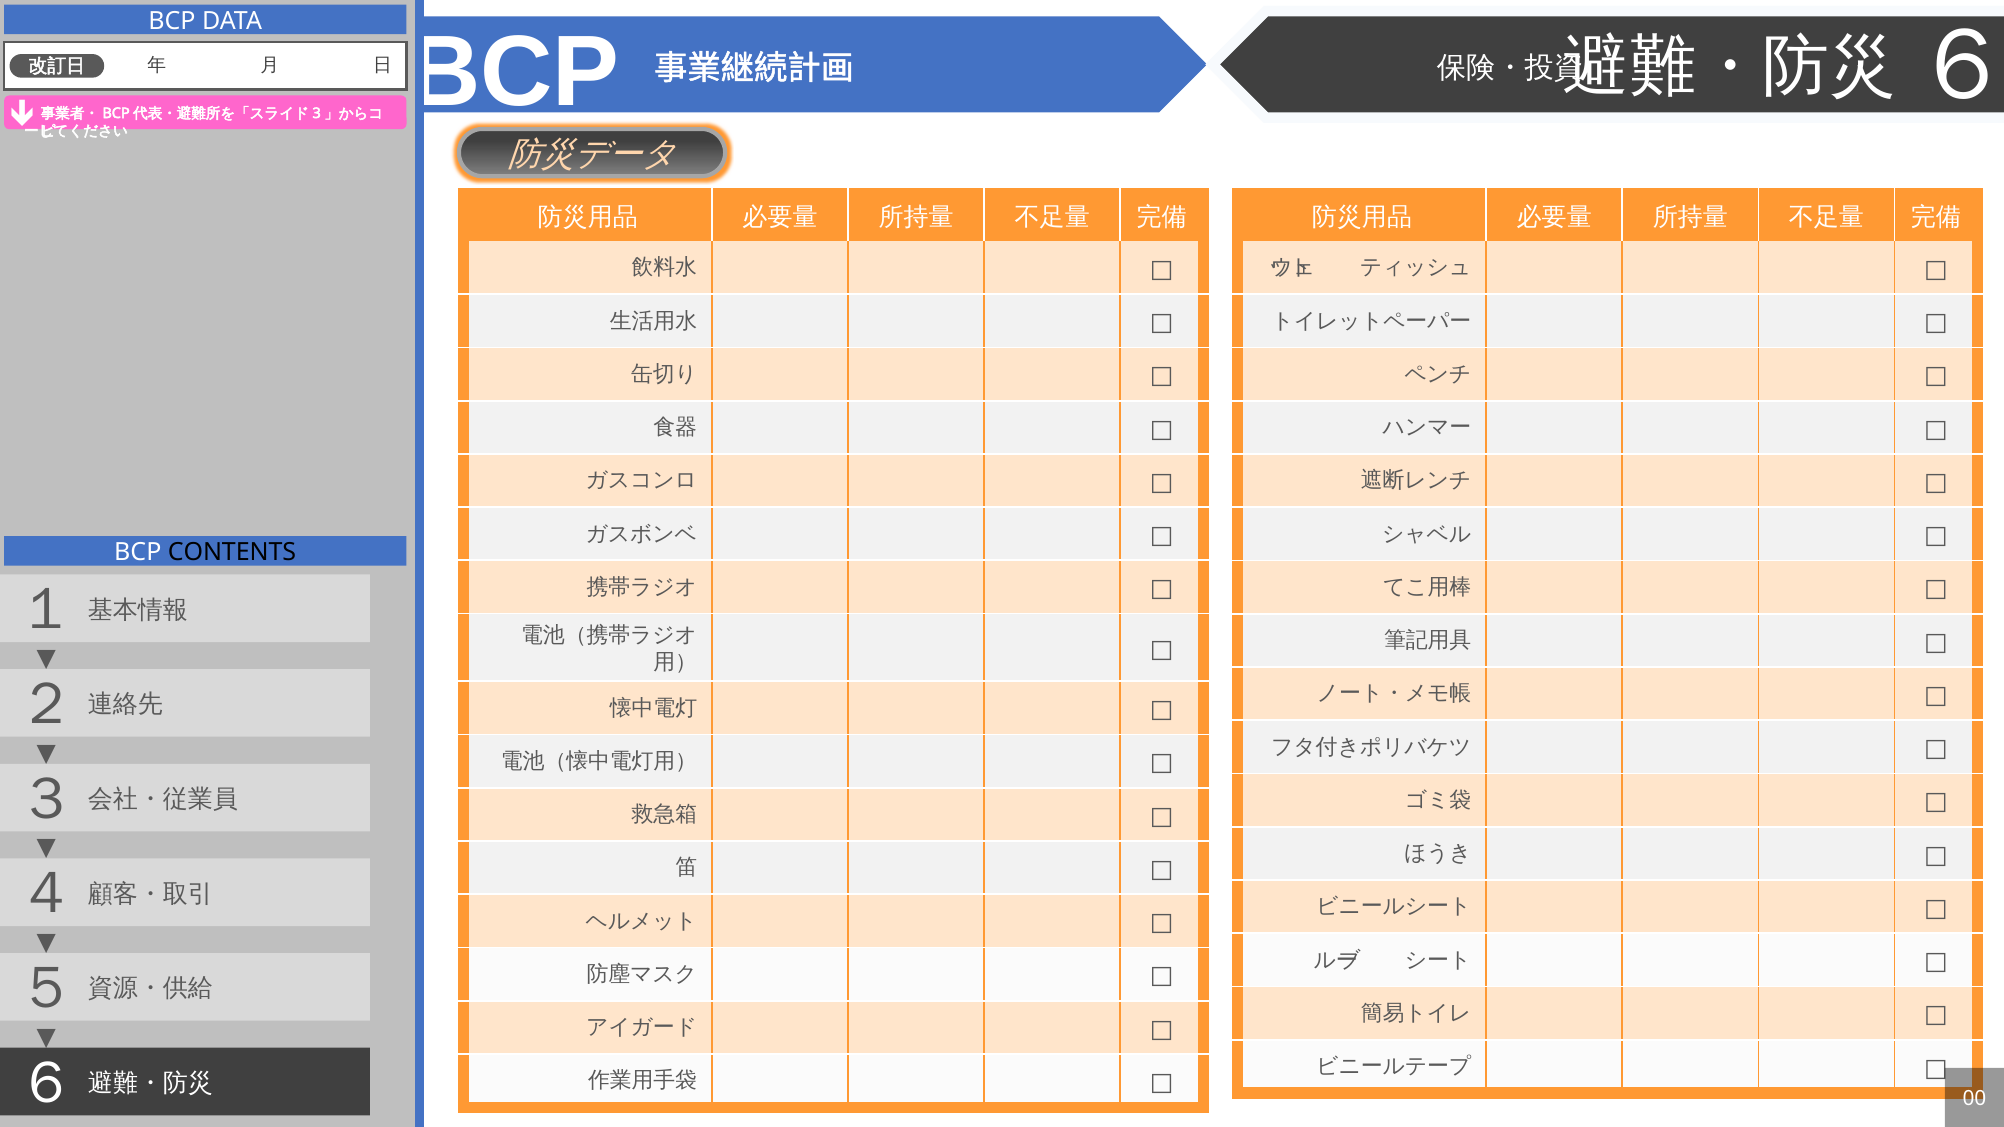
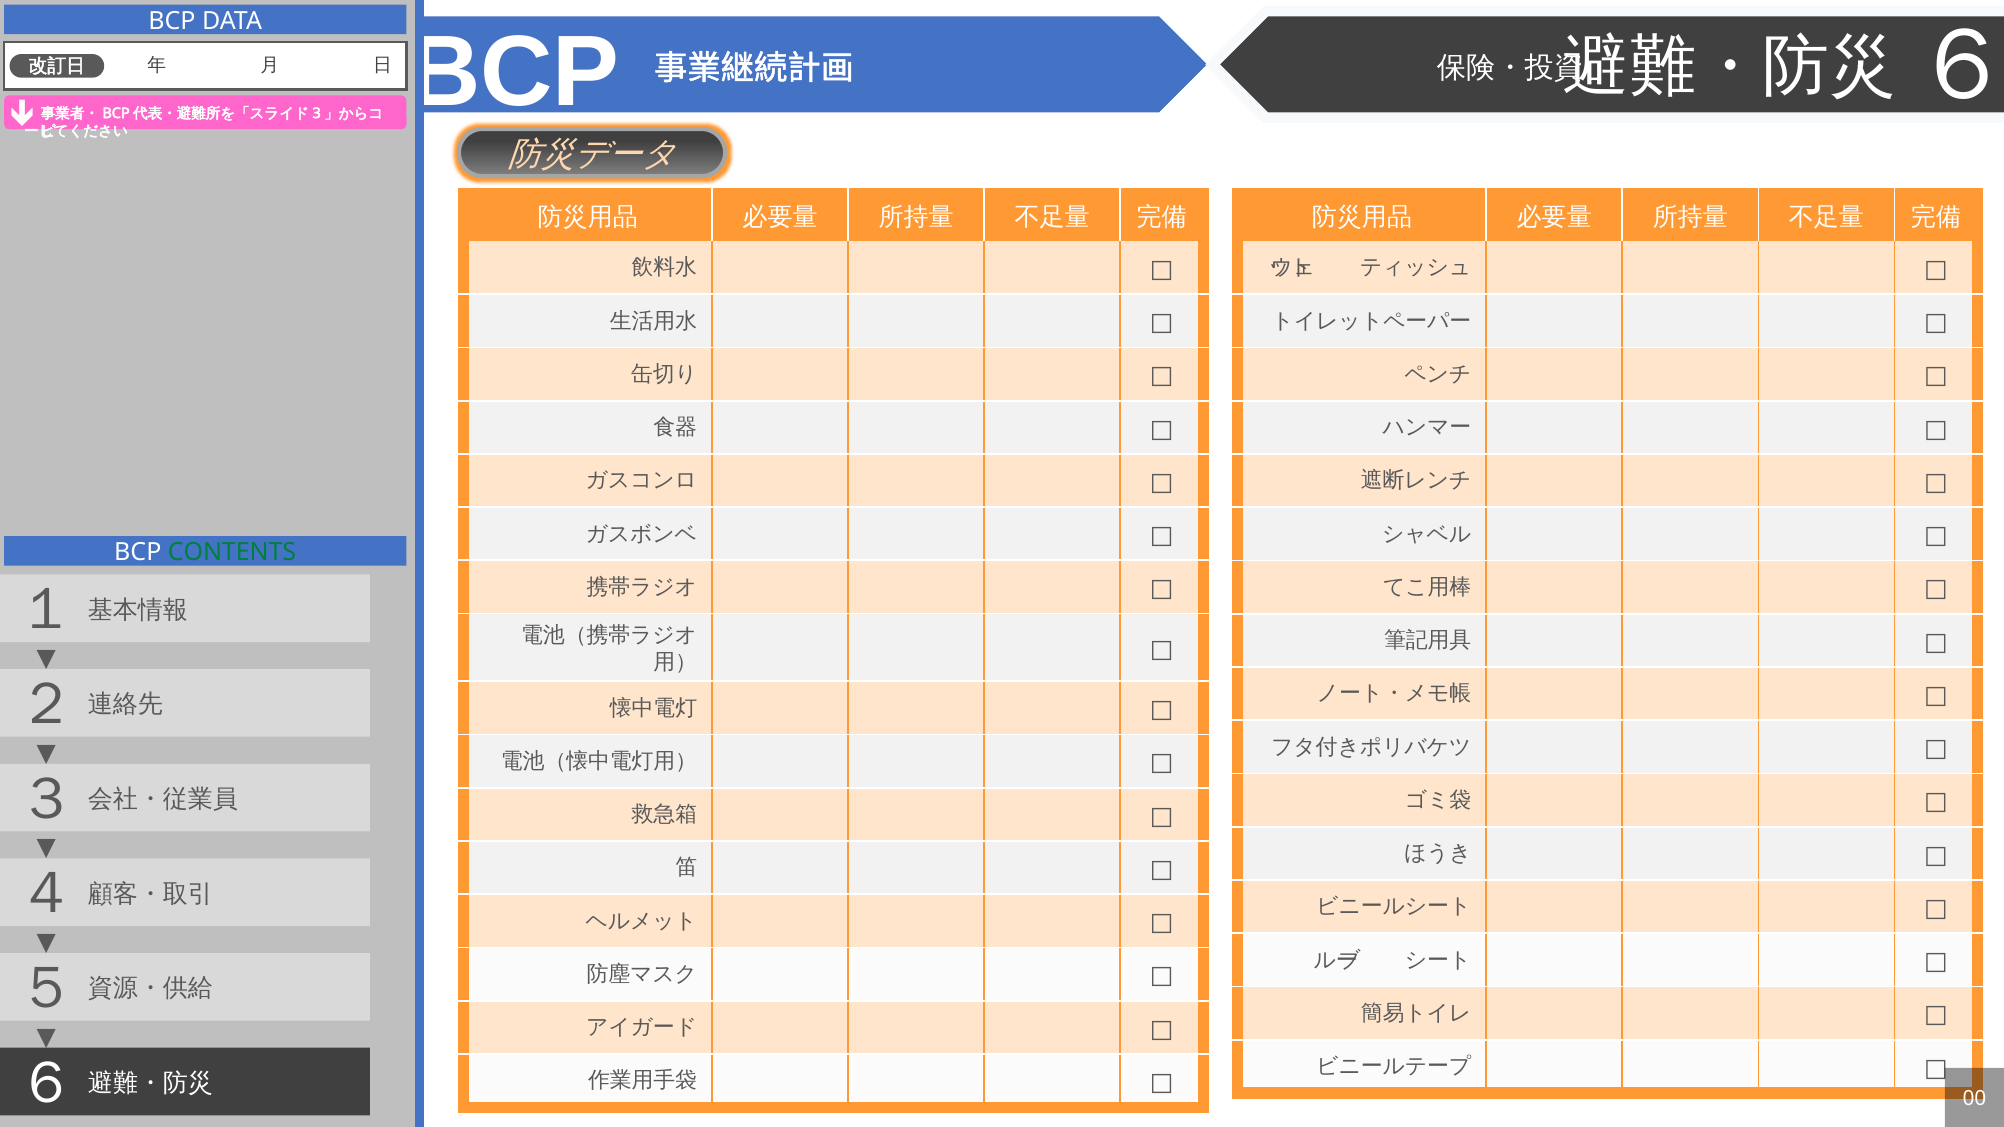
CONTENTS colour: black -> green
